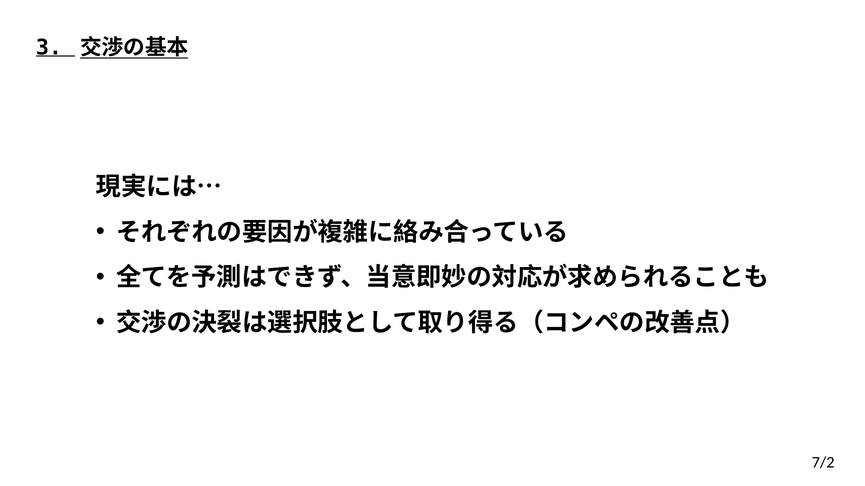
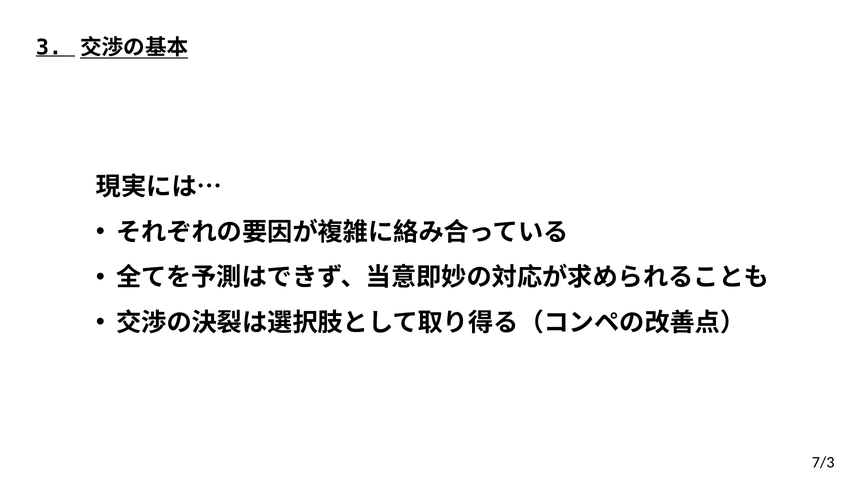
7/2: 7/2 -> 7/3
